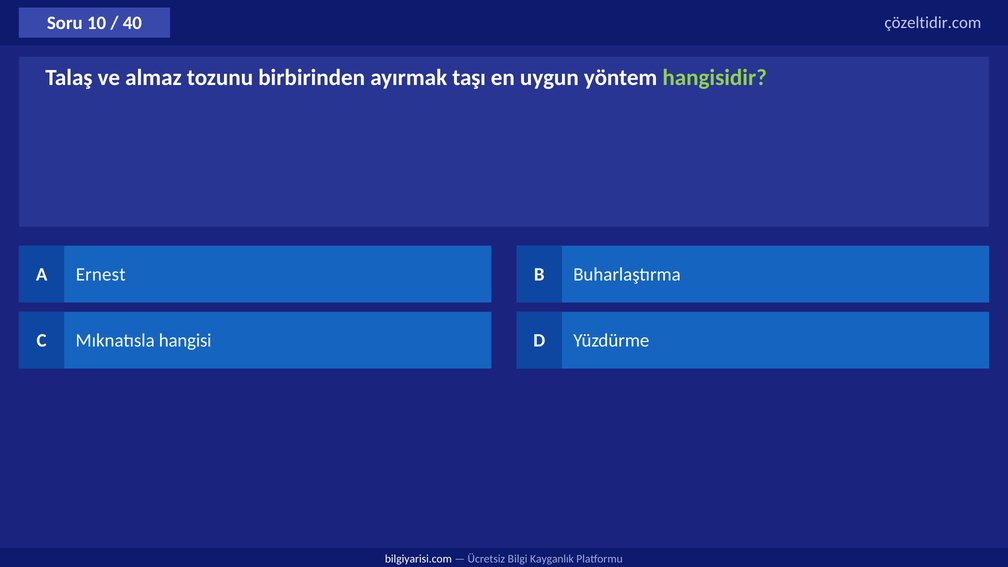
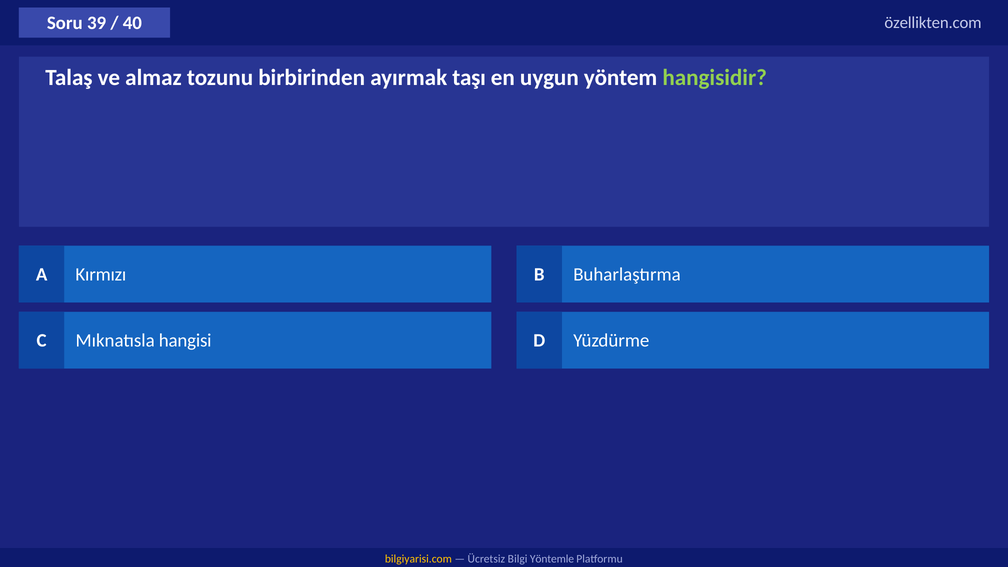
10: 10 -> 39
çözeltidir.com: çözeltidir.com -> özellikten.com
Ernest: Ernest -> Kırmızı
bilgiyarisi.com colour: white -> yellow
Kayganlık: Kayganlık -> Yöntemle
